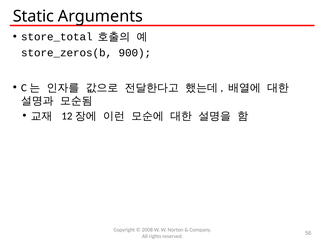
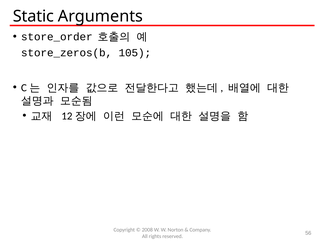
store_total: store_total -> store_order
900: 900 -> 105
